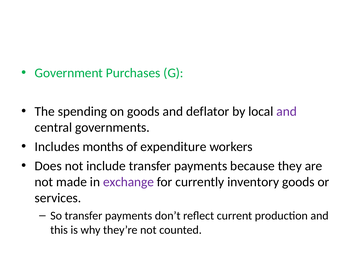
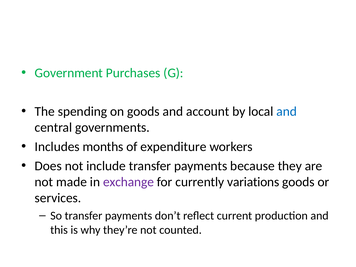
deflator: deflator -> account
and at (287, 111) colour: purple -> blue
inventory: inventory -> variations
